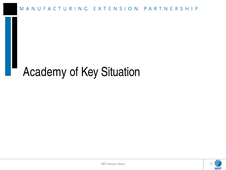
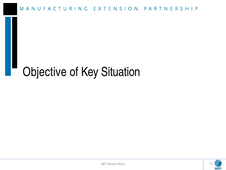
Academy: Academy -> Objective
